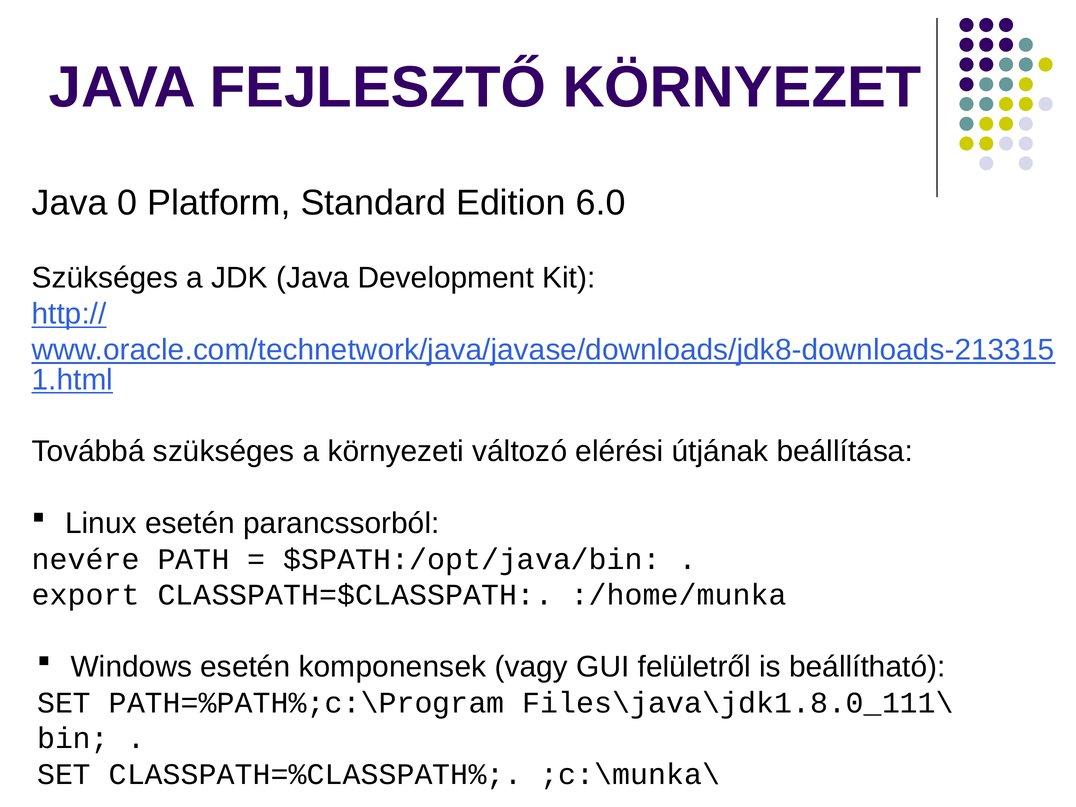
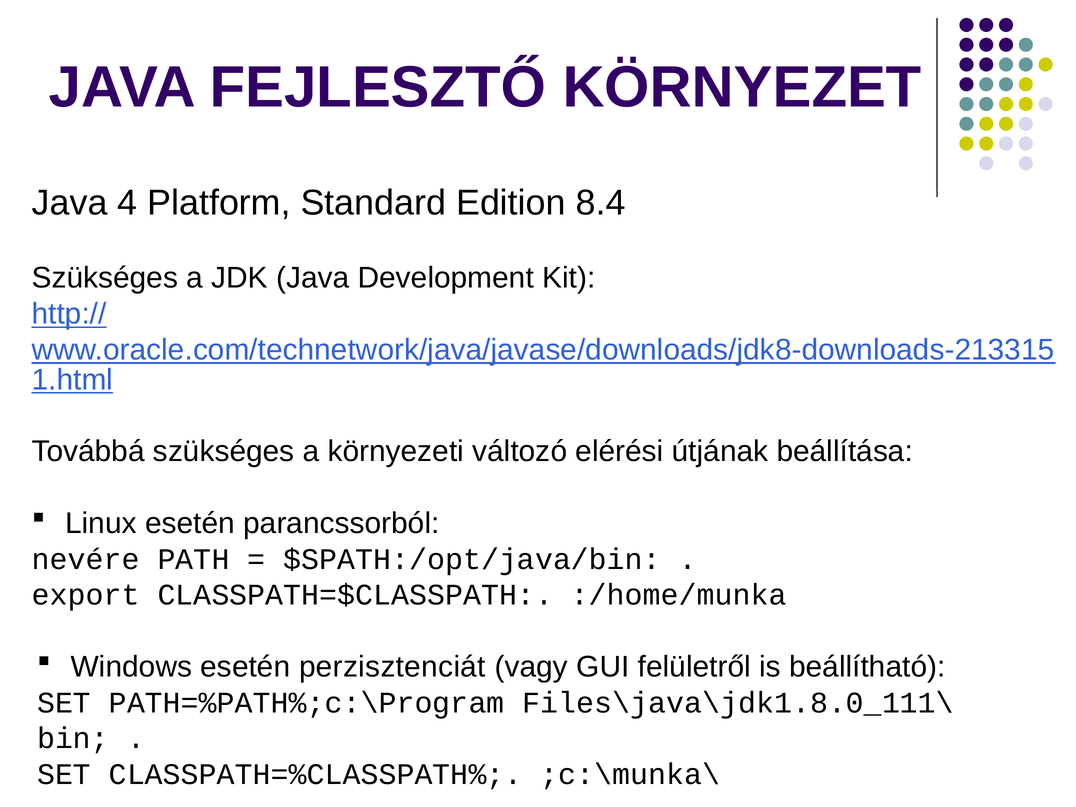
0: 0 -> 4
6.0: 6.0 -> 8.4
komponensek: komponensek -> perzisztenciát
